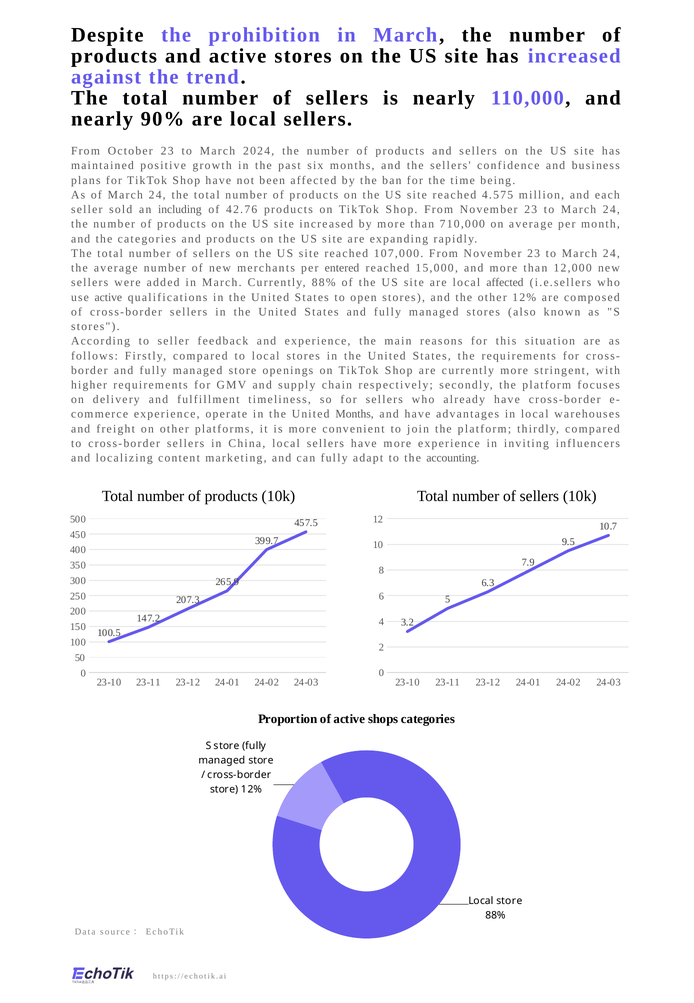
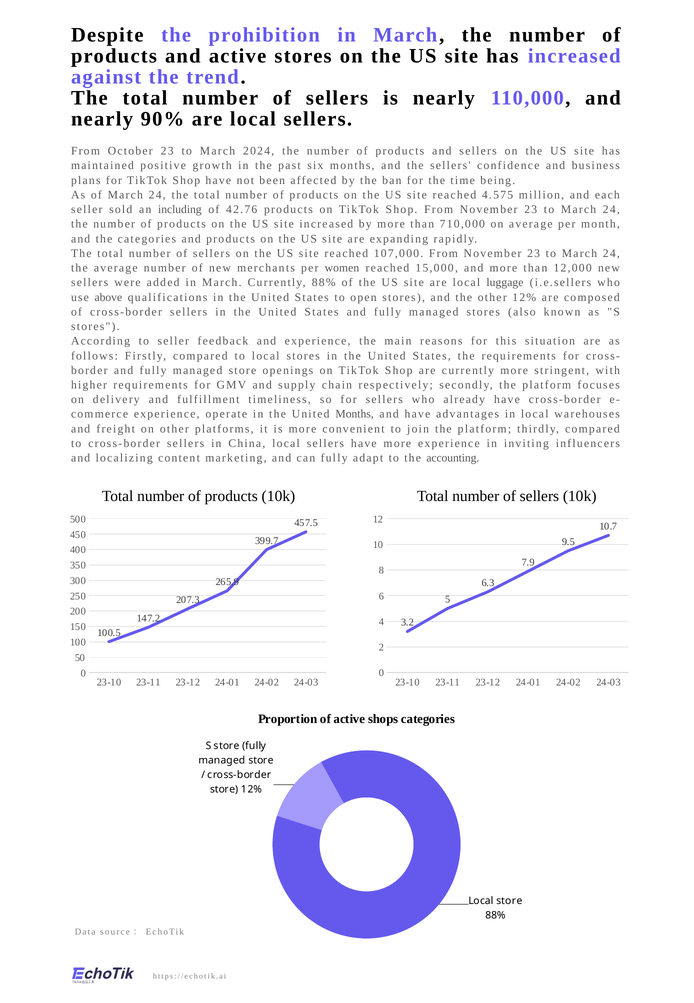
entered: entered -> women
local affected: affected -> luggage
use active: active -> above
